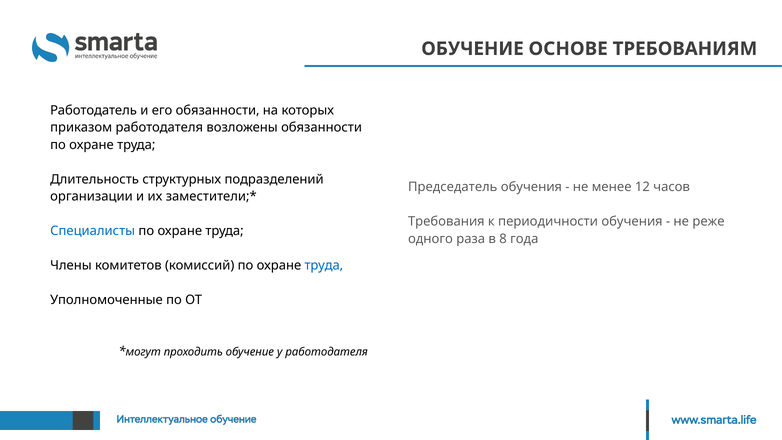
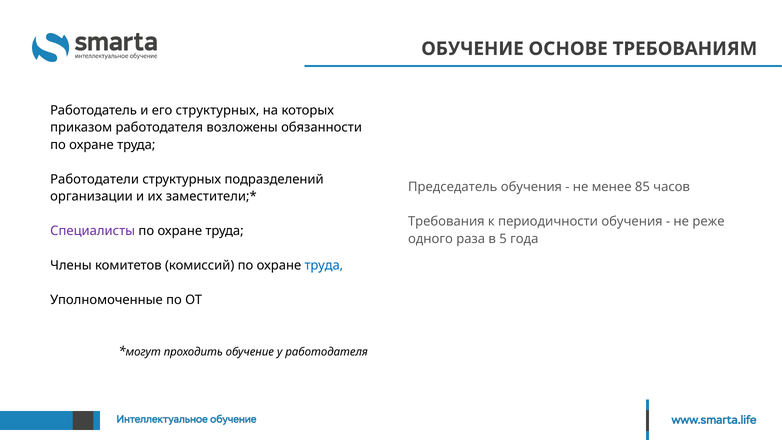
его обязанности: обязанности -> структурных
Длительность: Длительность -> Работодатели
12: 12 -> 85
Специалисты colour: blue -> purple
8: 8 -> 5
